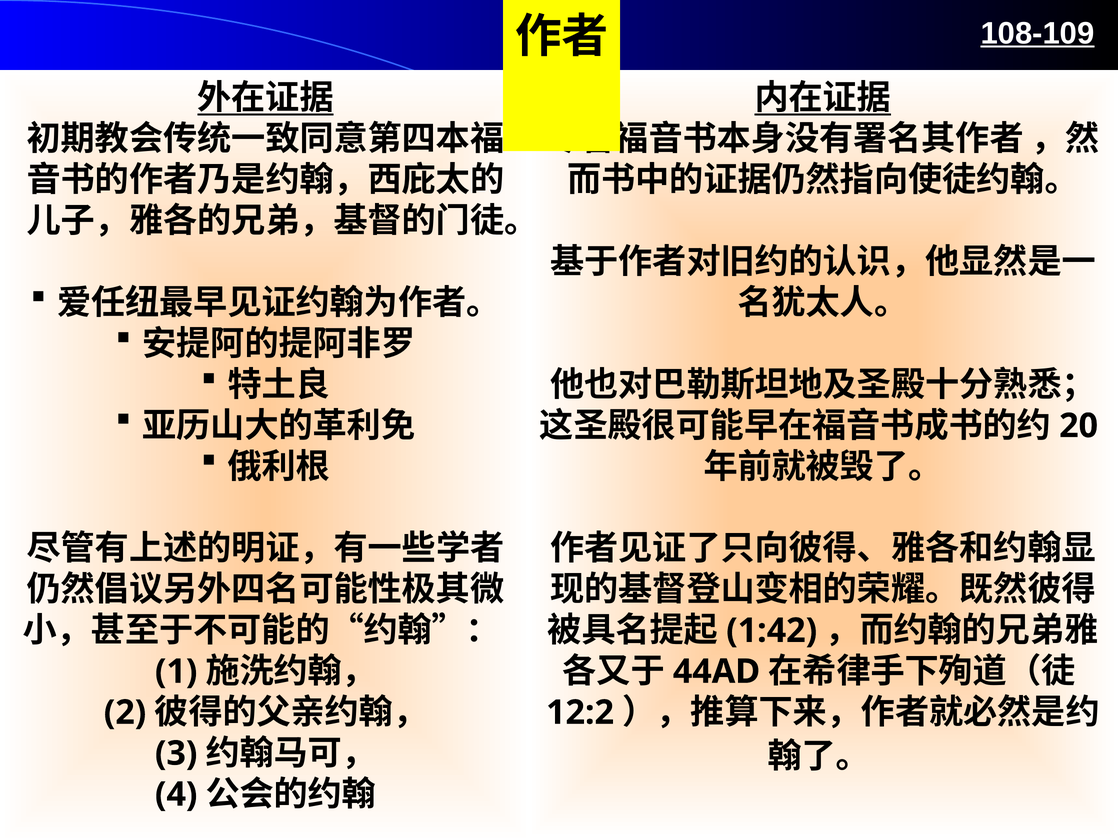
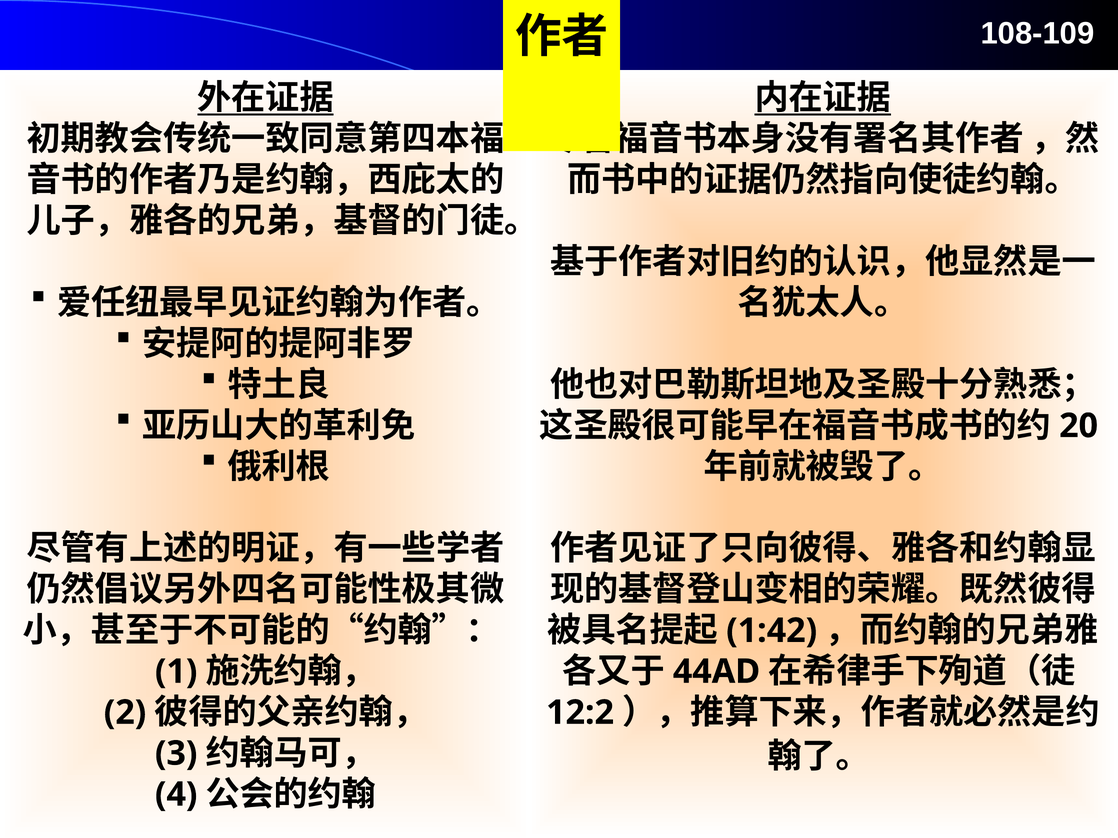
108-109 underline: present -> none
